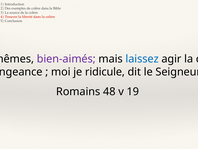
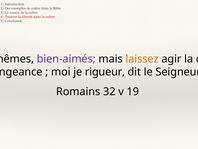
laissez colour: blue -> orange
ridicule: ridicule -> rigueur
48: 48 -> 32
